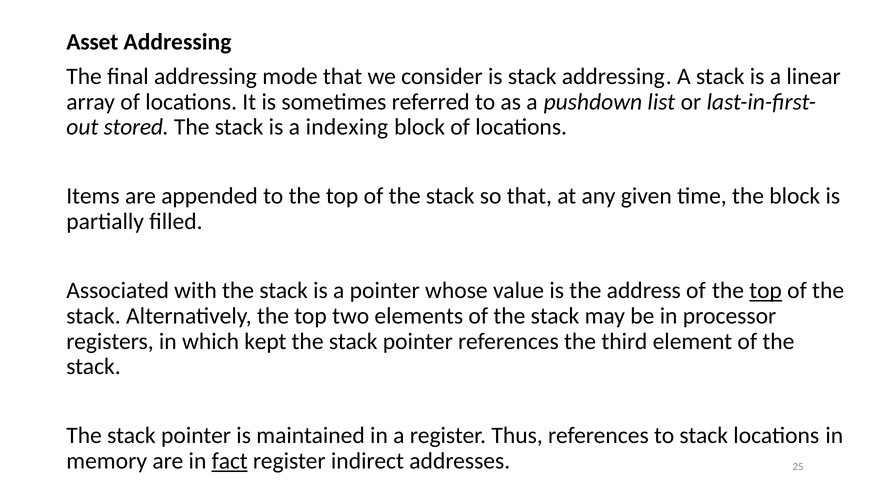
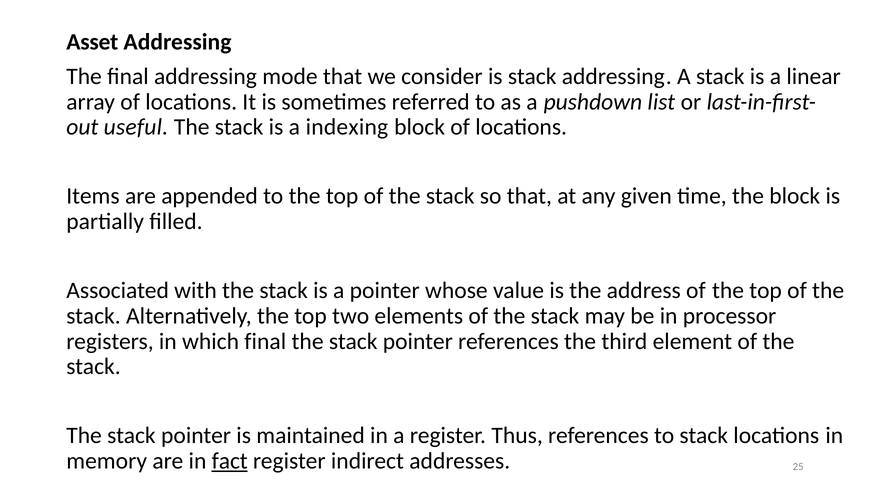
stored: stored -> useful
top at (766, 291) underline: present -> none
which kept: kept -> final
